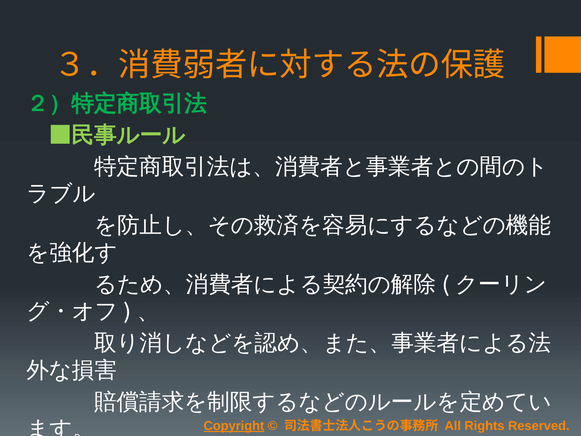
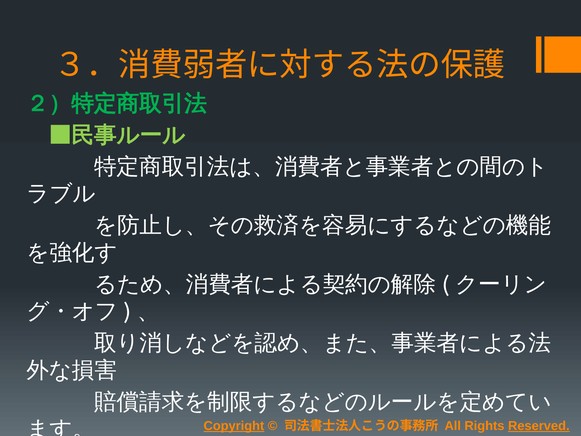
Reserved underline: none -> present
